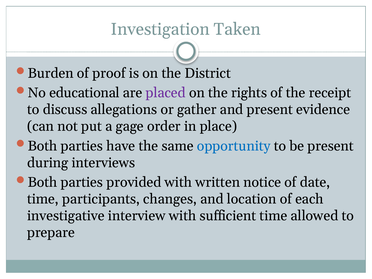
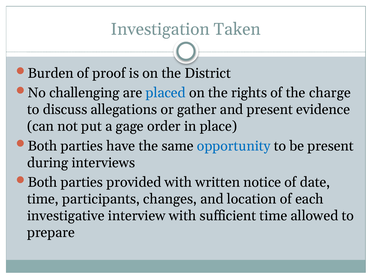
educational: educational -> challenging
placed colour: purple -> blue
receipt: receipt -> charge
